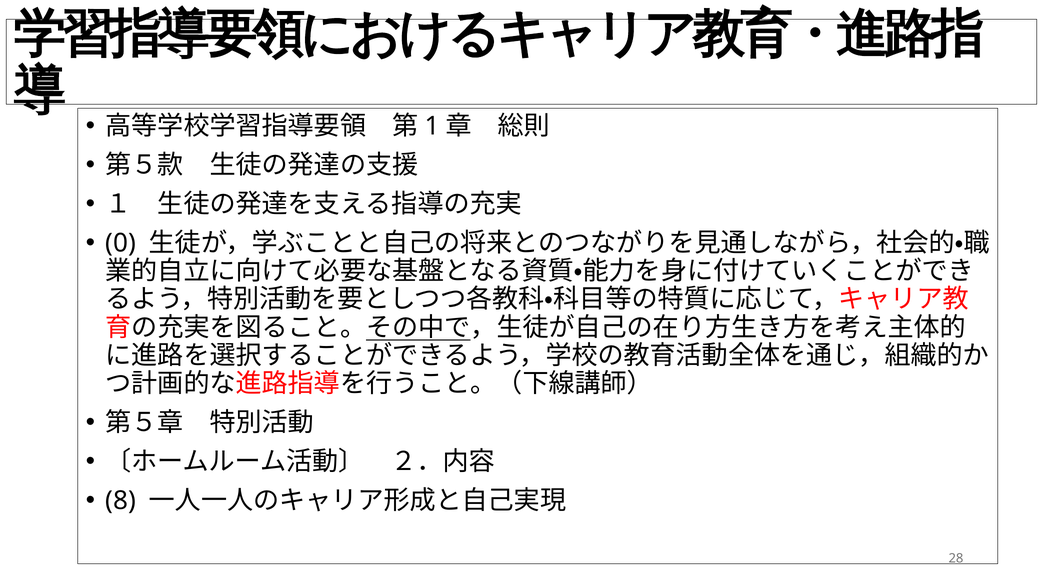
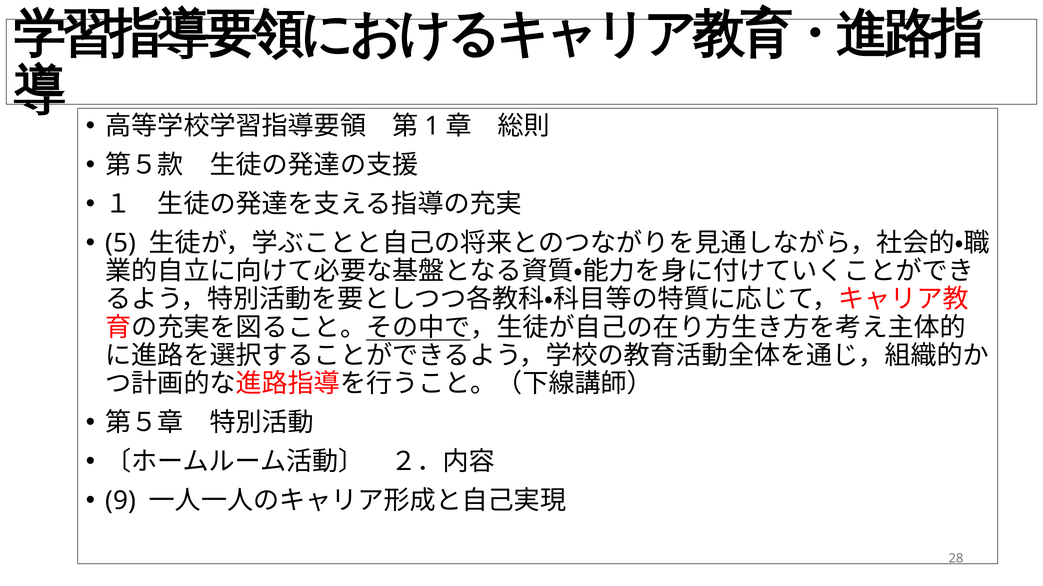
0: 0 -> 5
8: 8 -> 9
